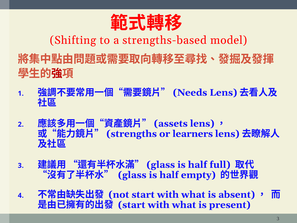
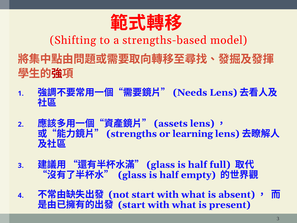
learners: learners -> learning
